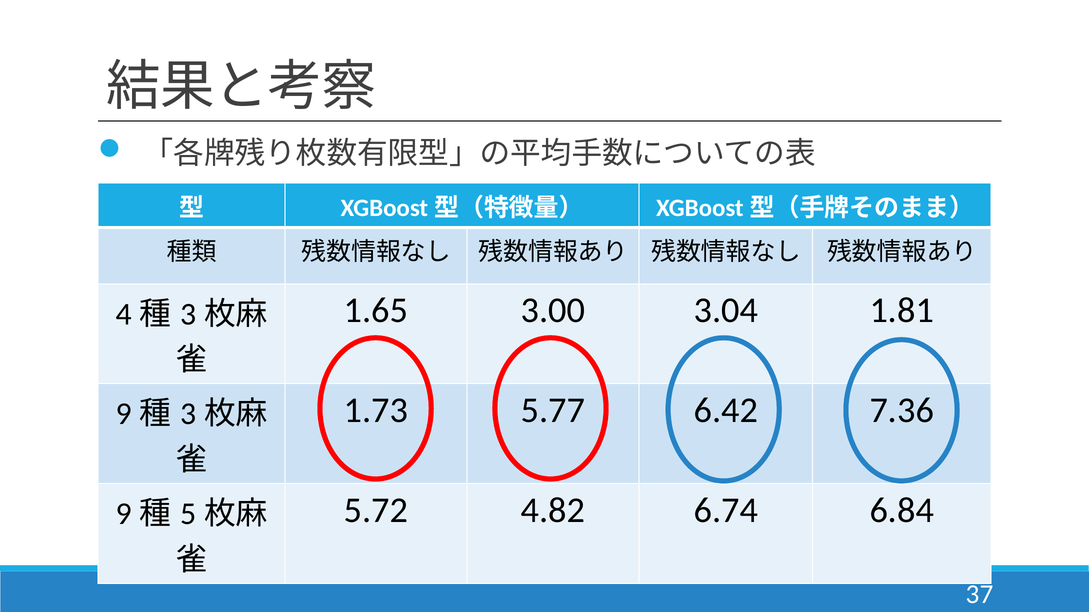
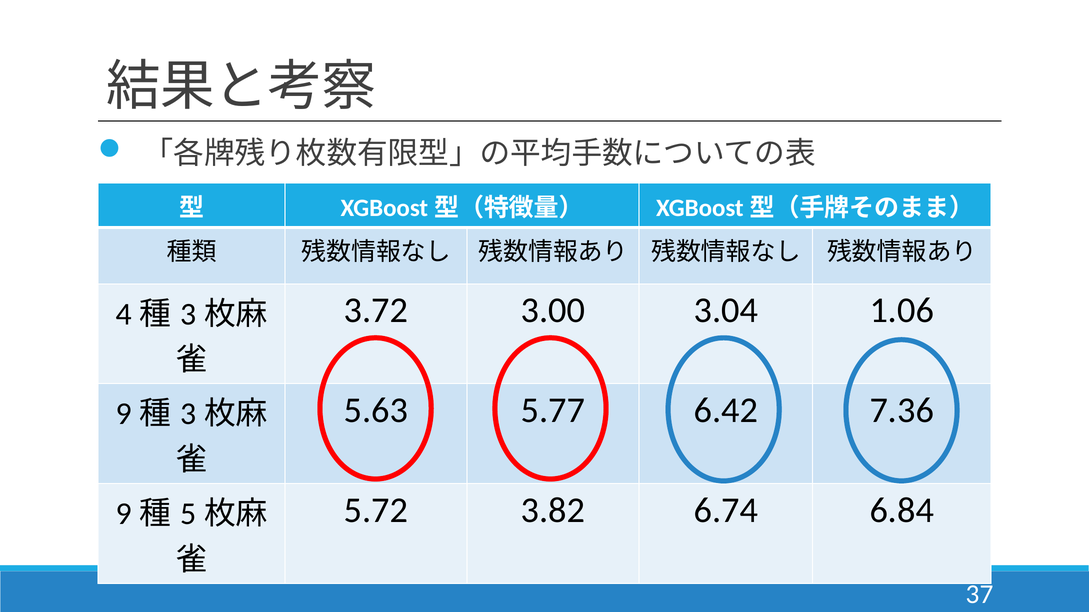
1.65: 1.65 -> 3.72
1.81: 1.81 -> 1.06
1.73: 1.73 -> 5.63
4.82: 4.82 -> 3.82
